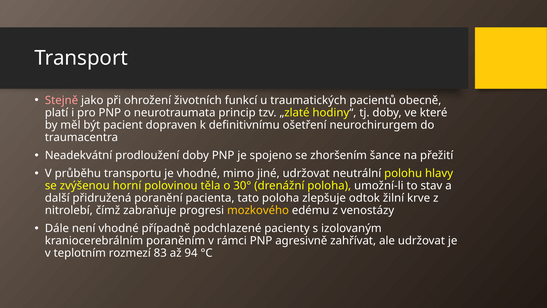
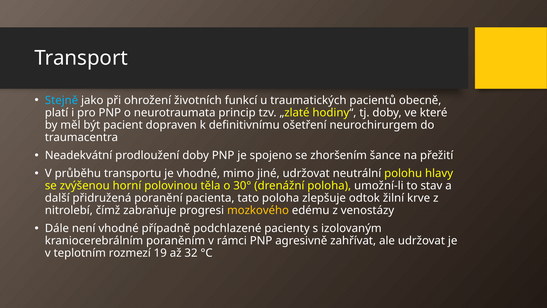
Stejně colour: pink -> light blue
83: 83 -> 19
94: 94 -> 32
